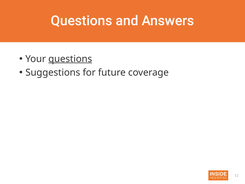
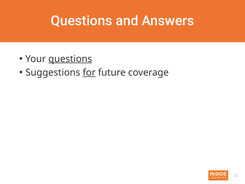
for underline: none -> present
